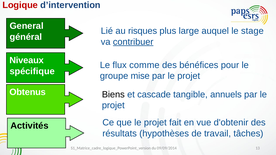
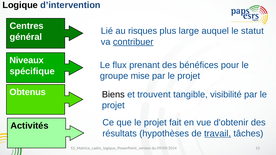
Logique colour: red -> black
General: General -> Centres
stage: stage -> statut
comme: comme -> prenant
cascade: cascade -> trouvent
annuels: annuels -> visibilité
travail underline: none -> present
